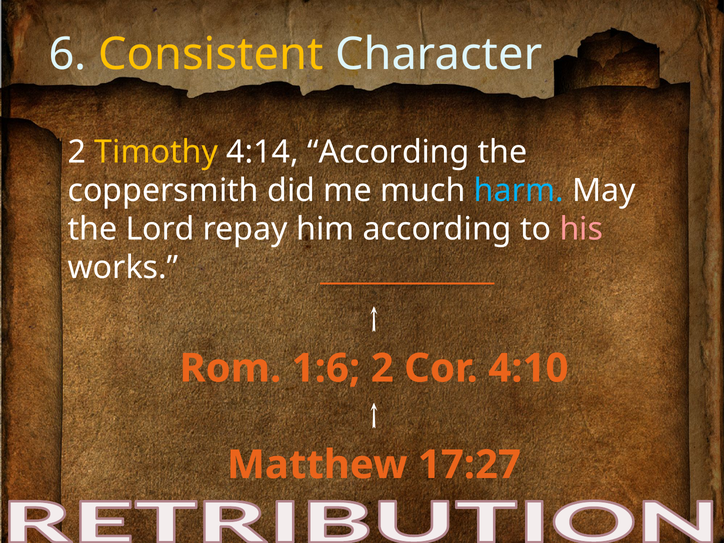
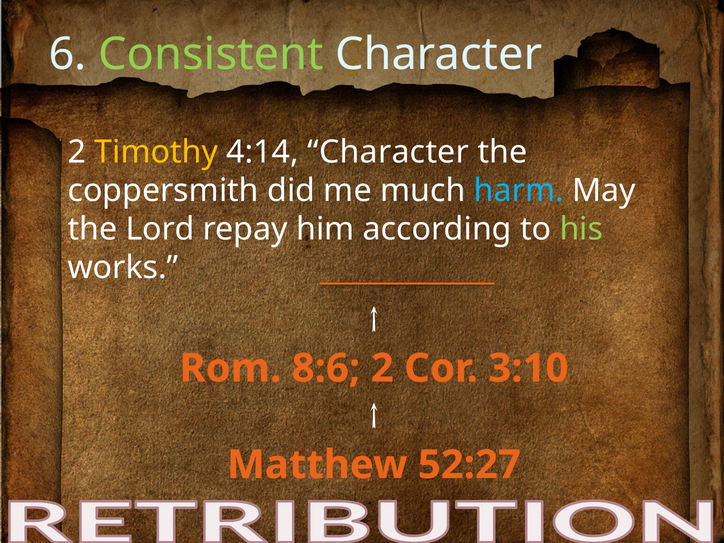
Consistent colour: yellow -> light green
4:14 According: According -> Character
his colour: pink -> light green
1:6: 1:6 -> 8:6
4:10: 4:10 -> 3:10
17:27: 17:27 -> 52:27
